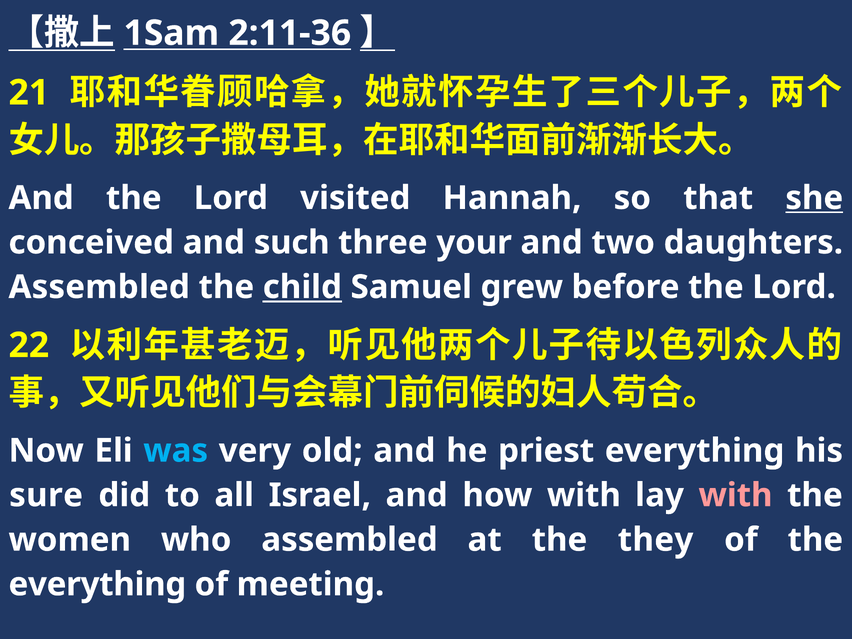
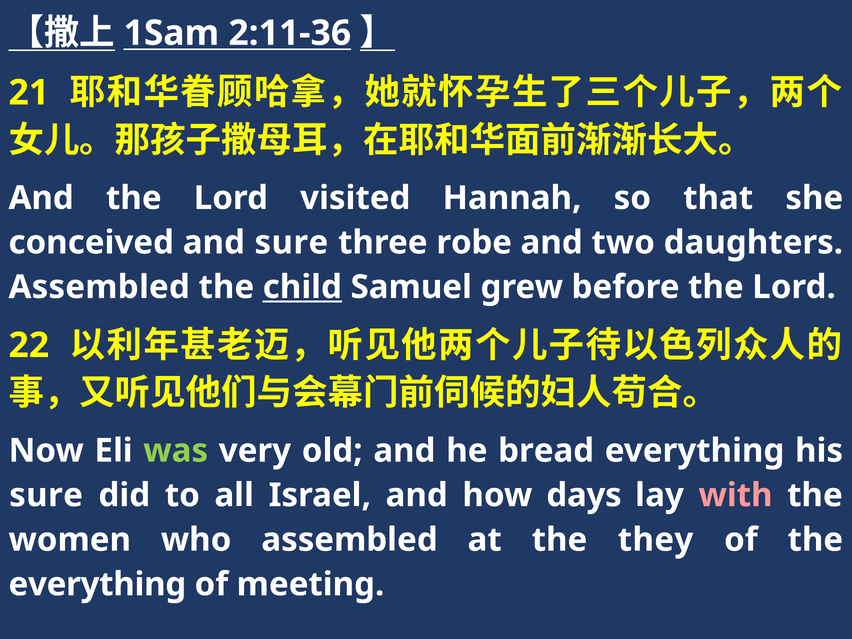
she underline: present -> none
and such: such -> sure
your: your -> robe
was colour: light blue -> light green
priest: priest -> bread
how with: with -> days
